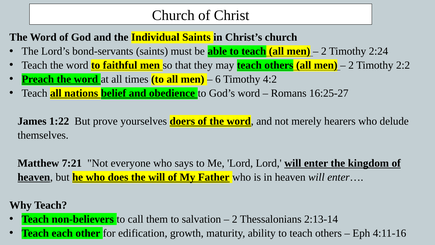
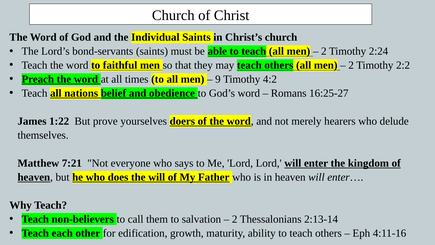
6: 6 -> 9
